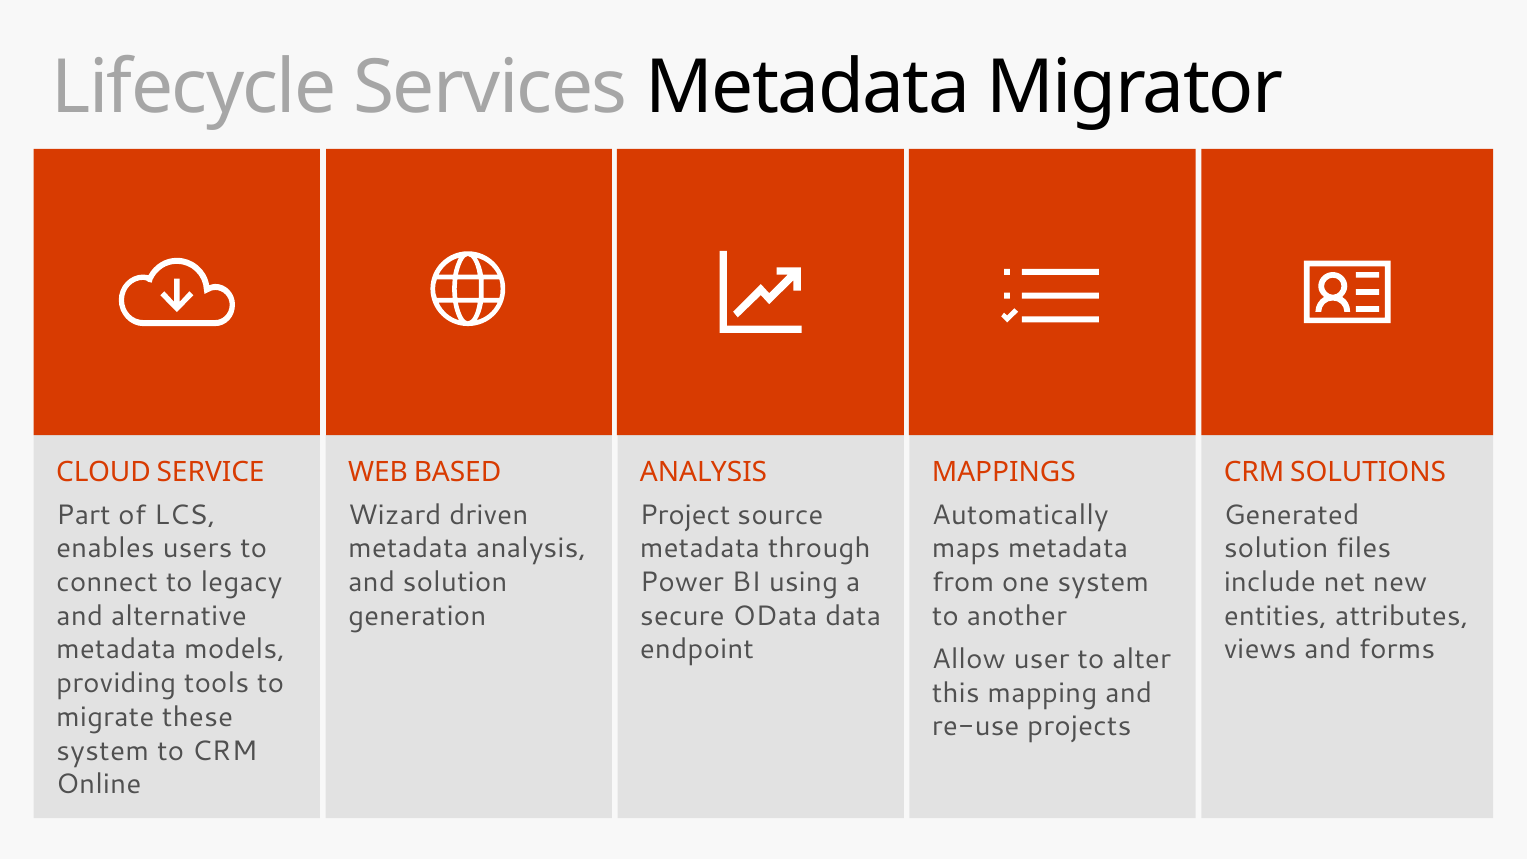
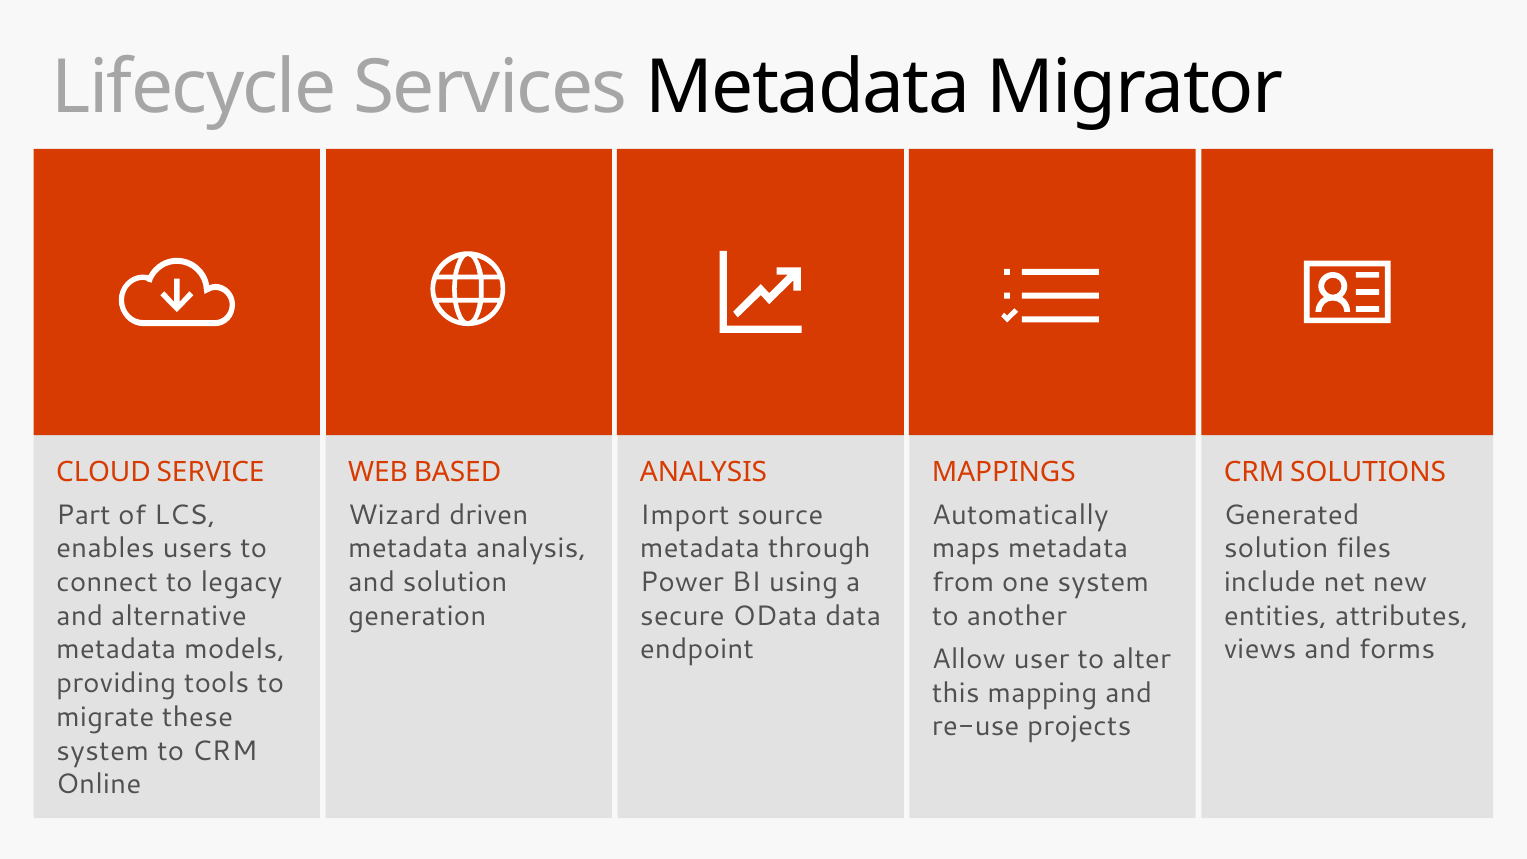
Project: Project -> Import
